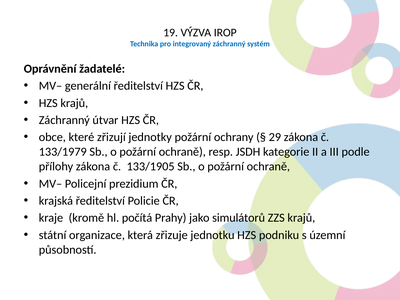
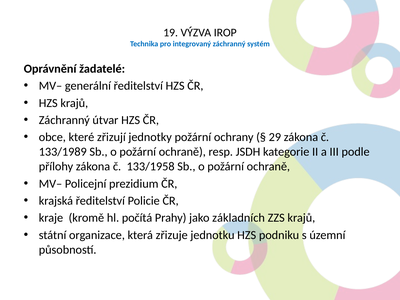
133/1979: 133/1979 -> 133/1989
133/1905: 133/1905 -> 133/1958
simulátorů: simulátorů -> základních
